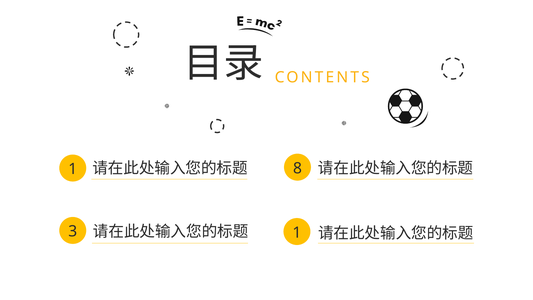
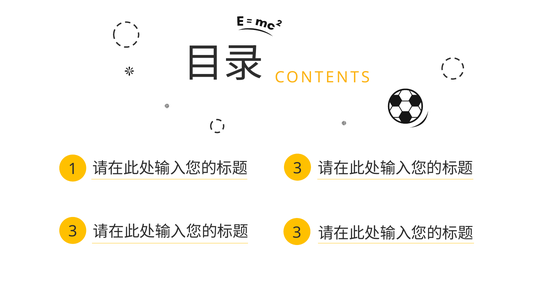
1 8: 8 -> 3
1 at (297, 232): 1 -> 3
